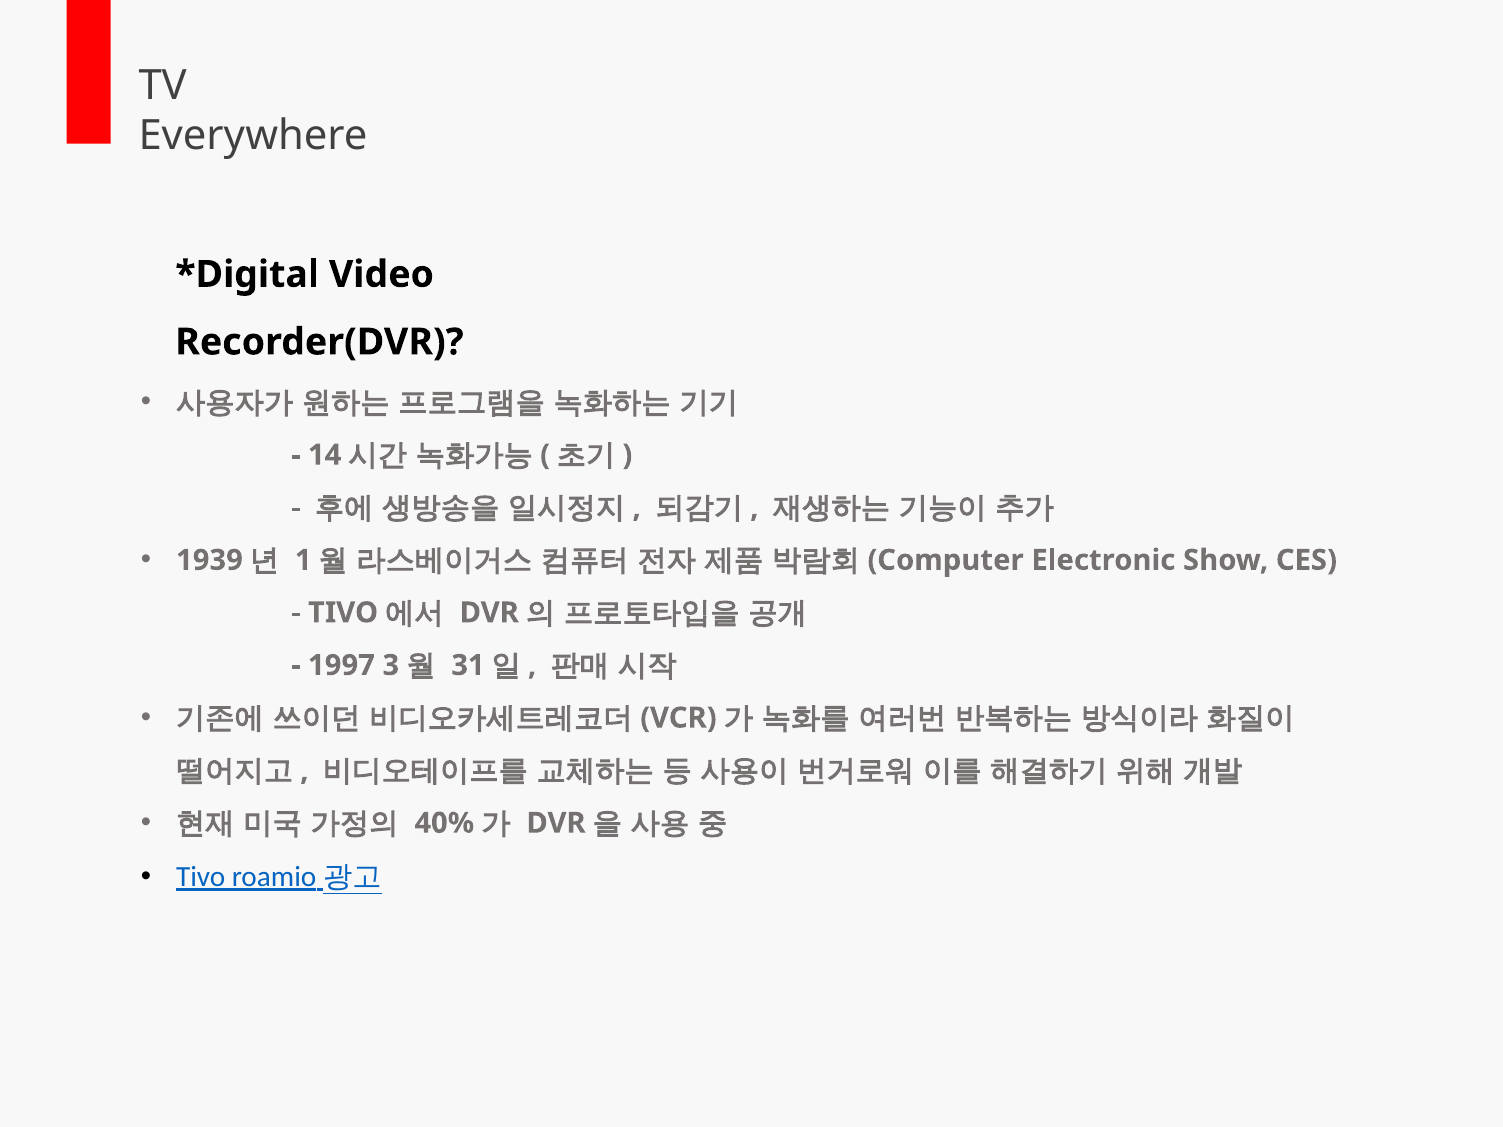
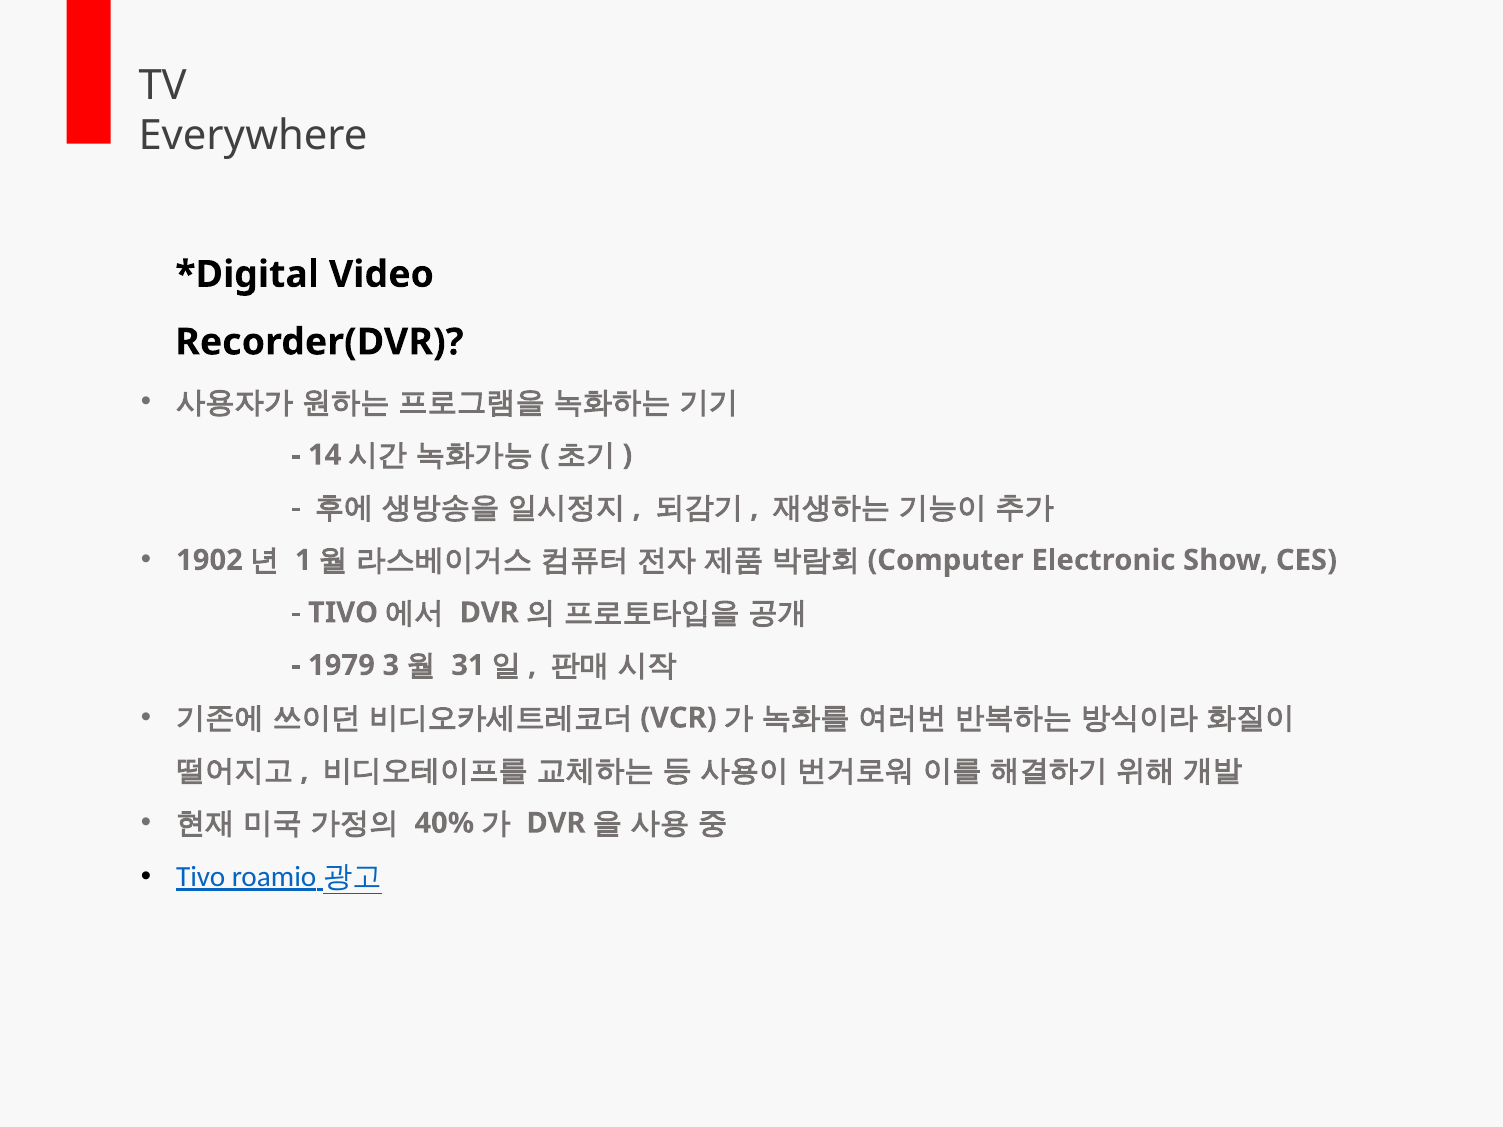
1939: 1939 -> 1902
1997: 1997 -> 1979
